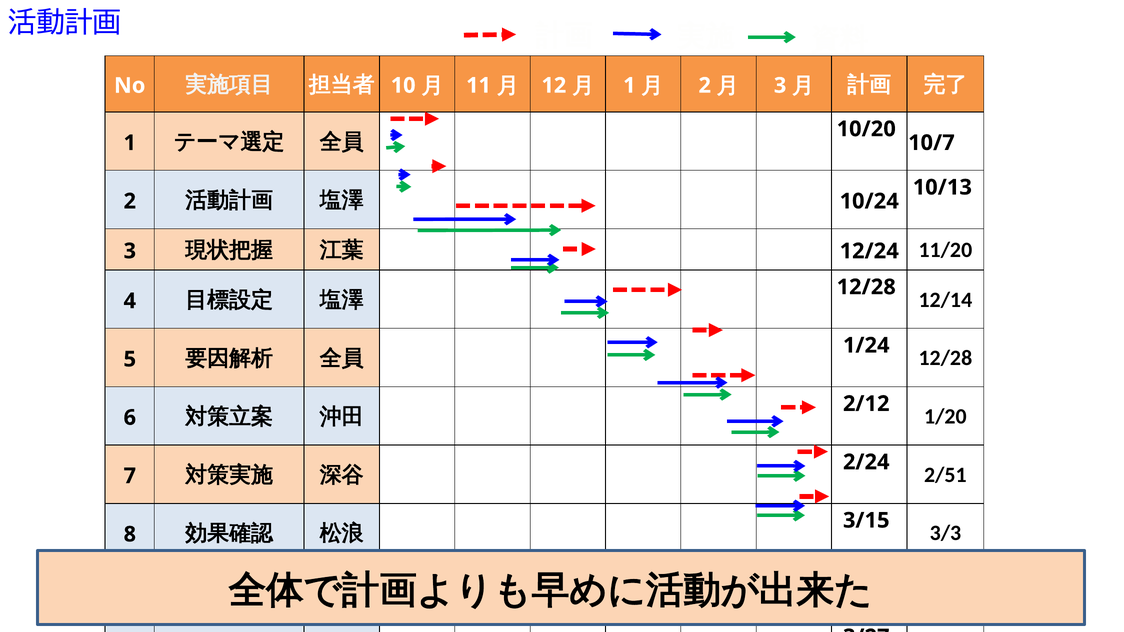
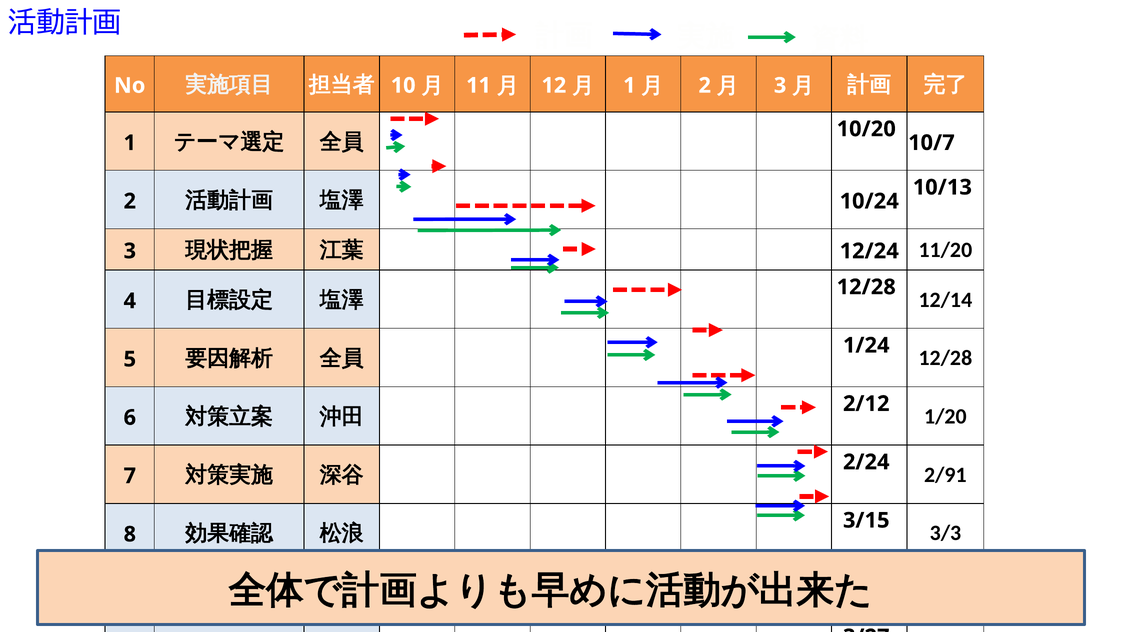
2/51: 2/51 -> 2/91
